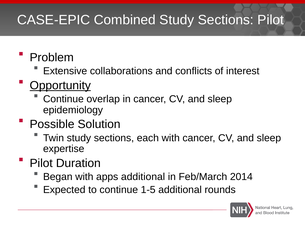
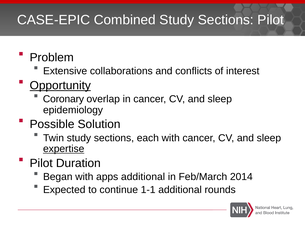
Continue at (63, 99): Continue -> Coronary
expertise underline: none -> present
1-5: 1-5 -> 1-1
